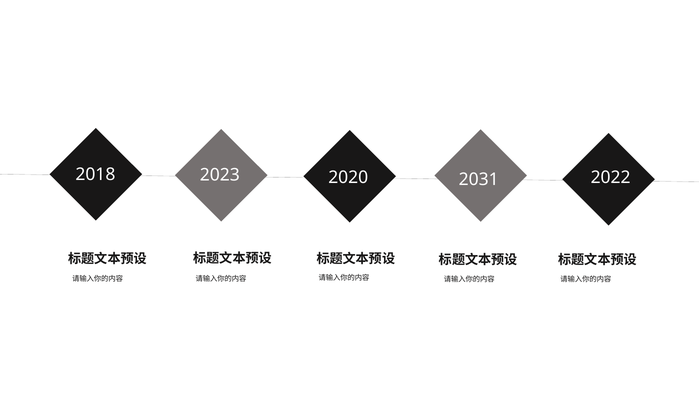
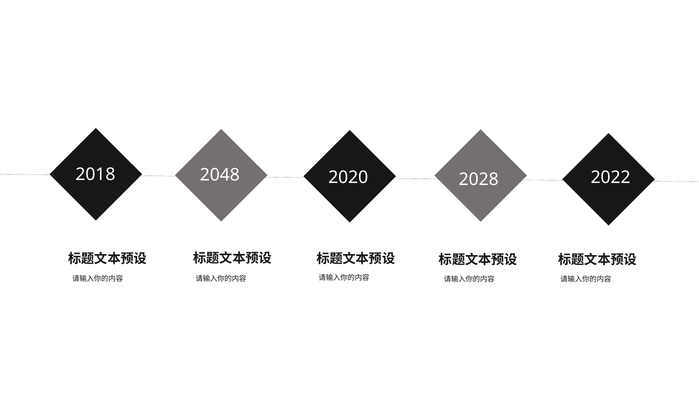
2023: 2023 -> 2048
2031: 2031 -> 2028
